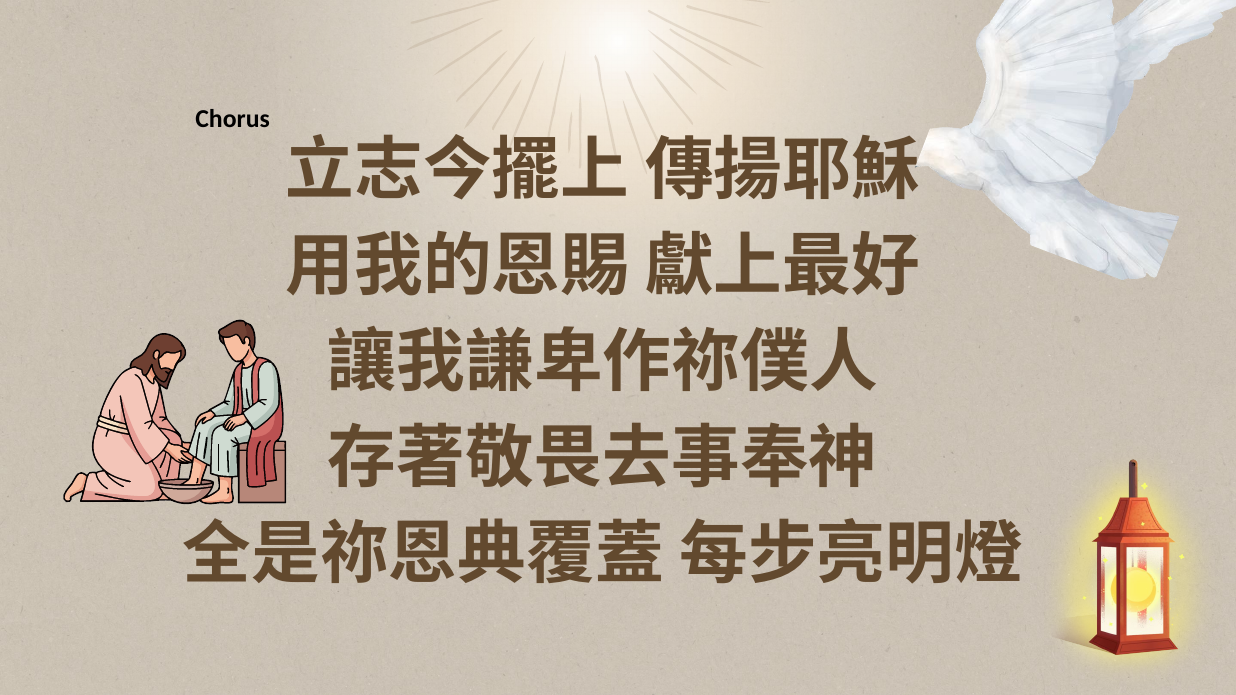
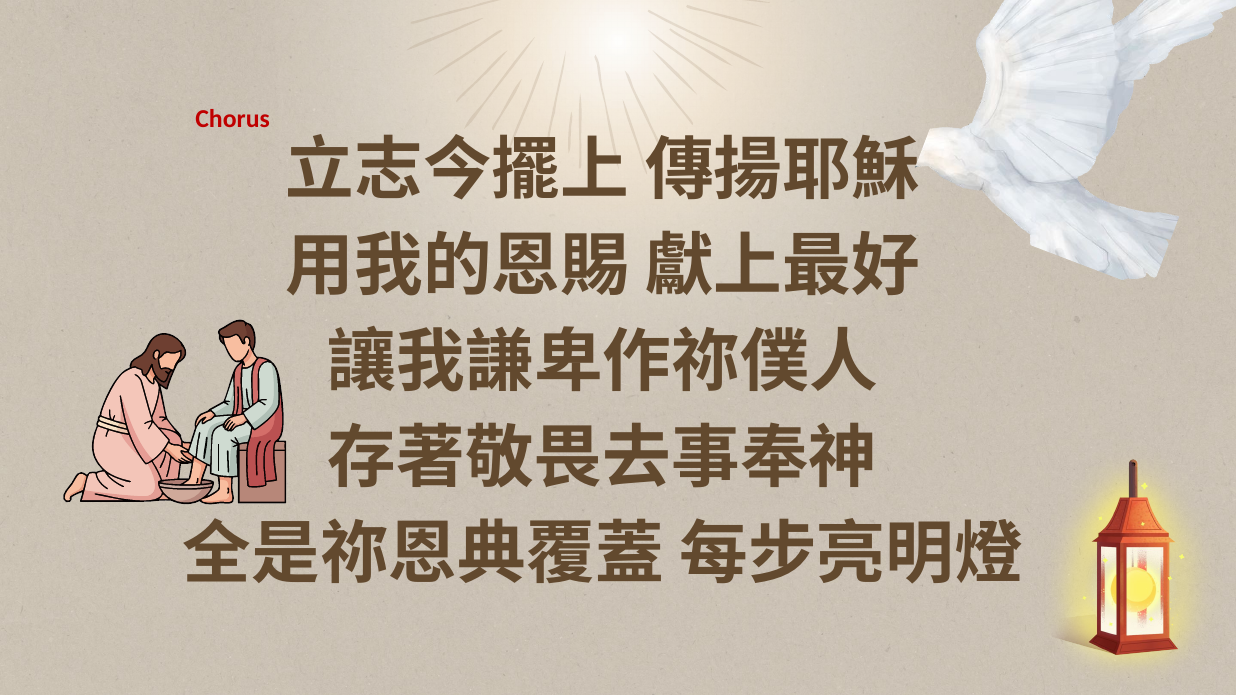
Chorus colour: black -> red
